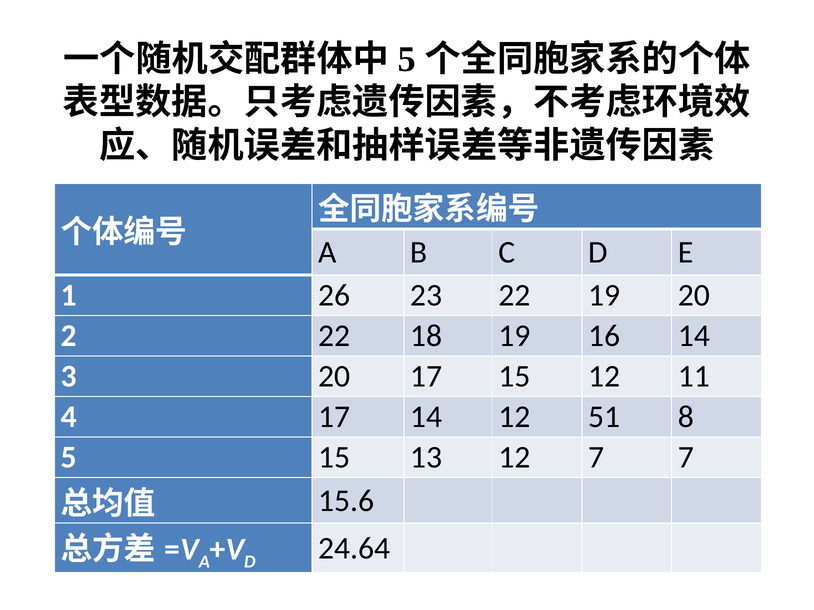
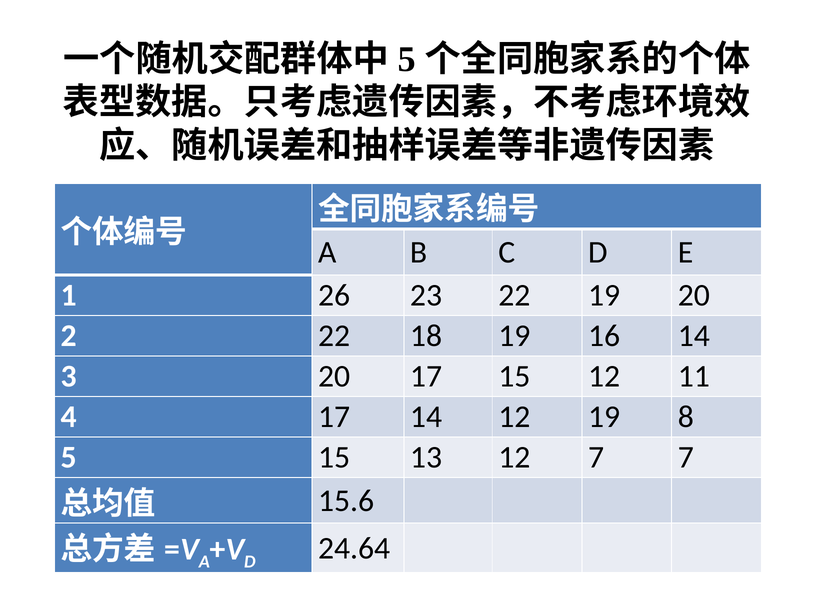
12 51: 51 -> 19
